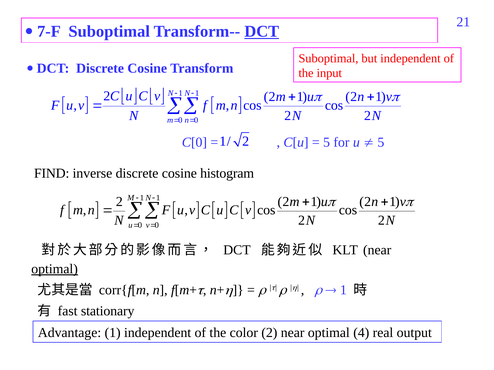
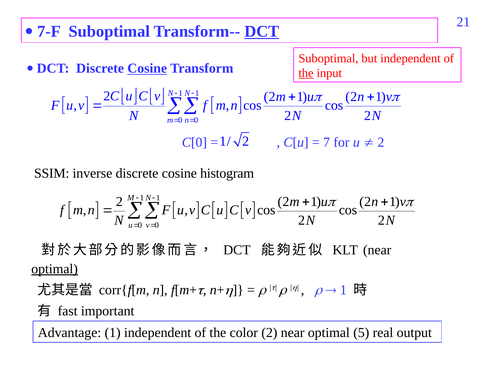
Cosine at (147, 69) underline: none -> present
the at (306, 73) underline: none -> present
5 at (327, 142): 5 -> 7
5 at (381, 142): 5 -> 2
FIND: FIND -> SSIM
stationary: stationary -> important
4: 4 -> 5
